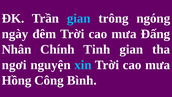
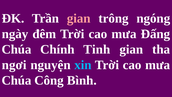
gian at (79, 18) colour: light blue -> pink
Nhân at (16, 49): Nhân -> Chúa
Hồng at (16, 80): Hồng -> Chúa
